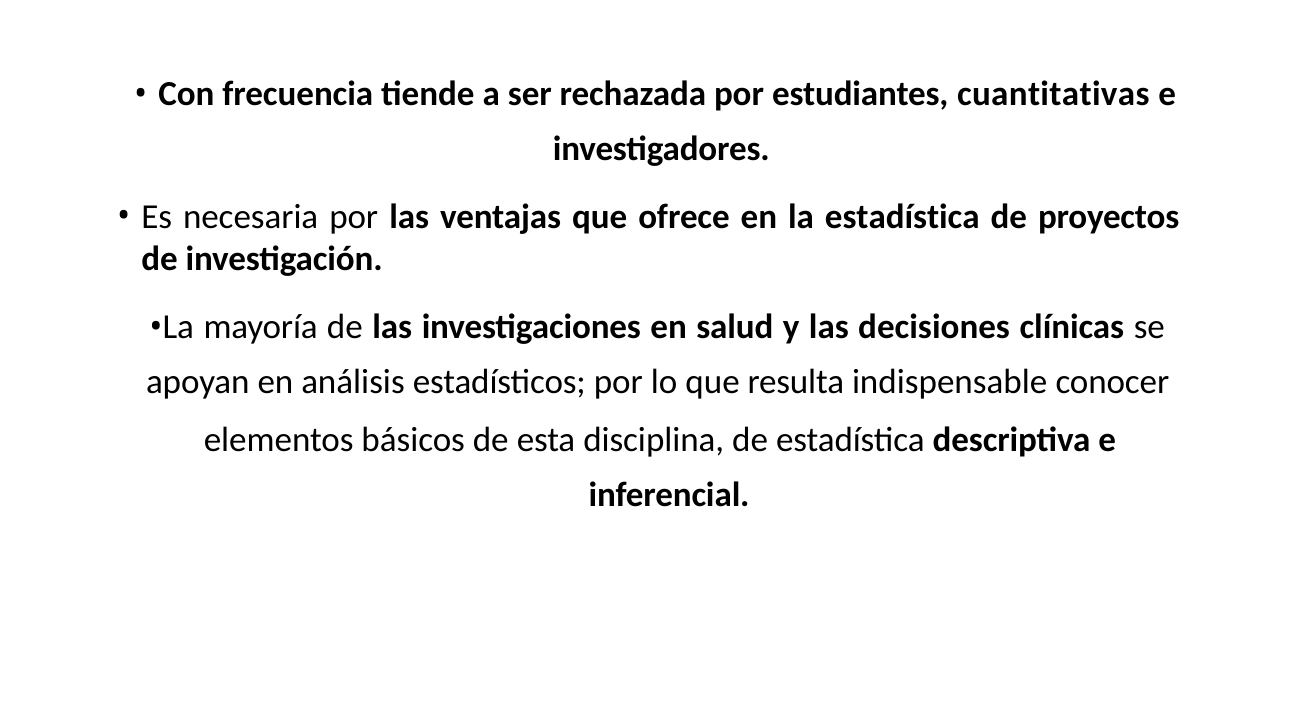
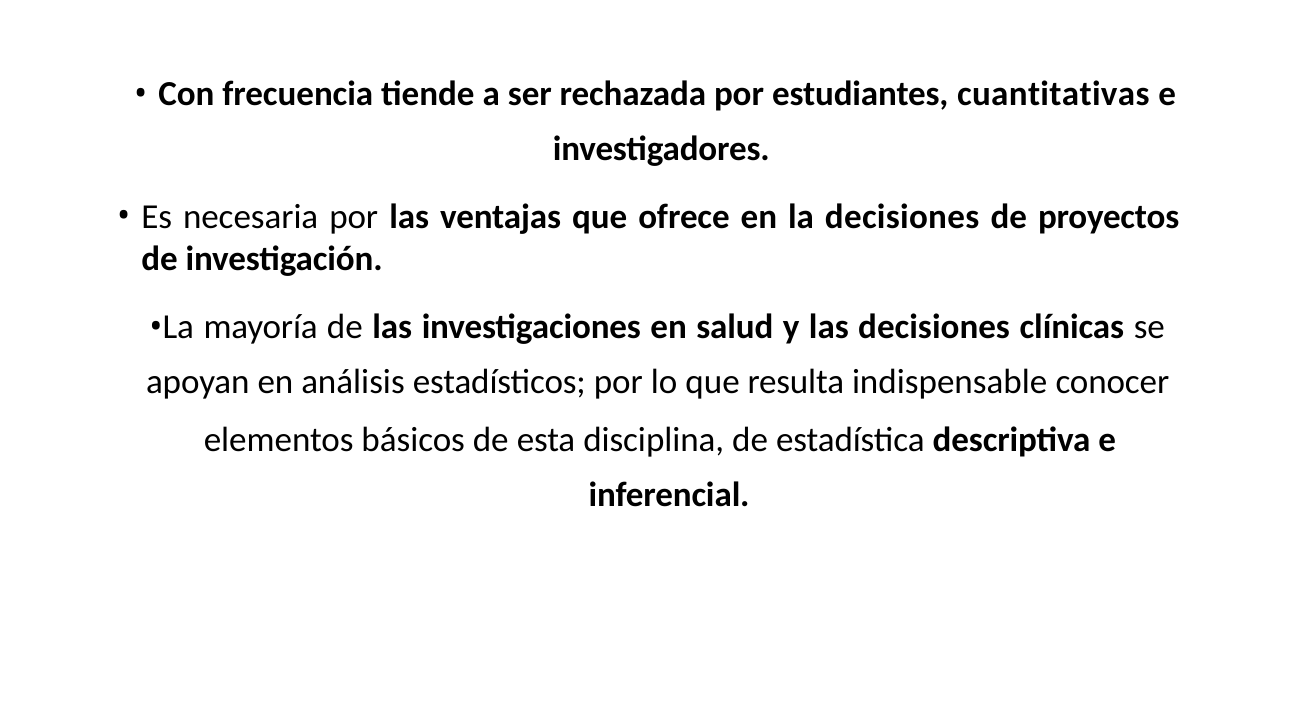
la estadística: estadística -> decisiones
